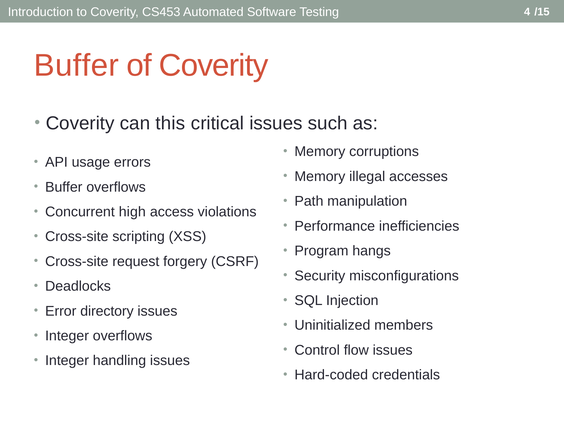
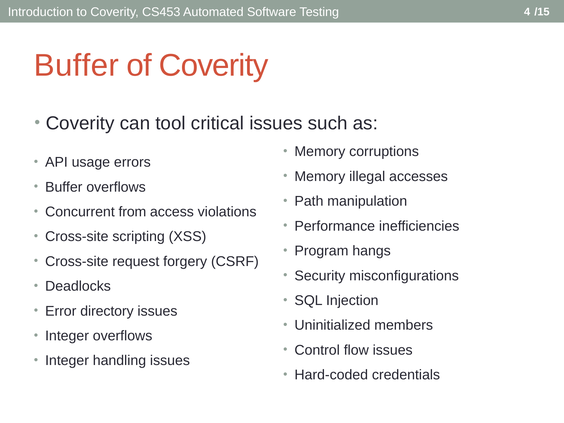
this: this -> tool
high: high -> from
